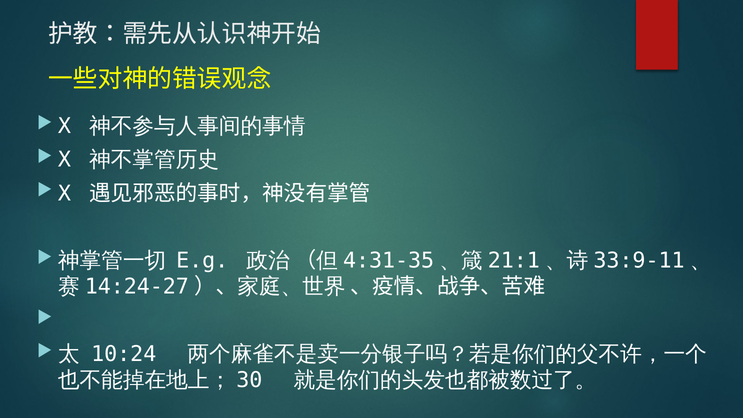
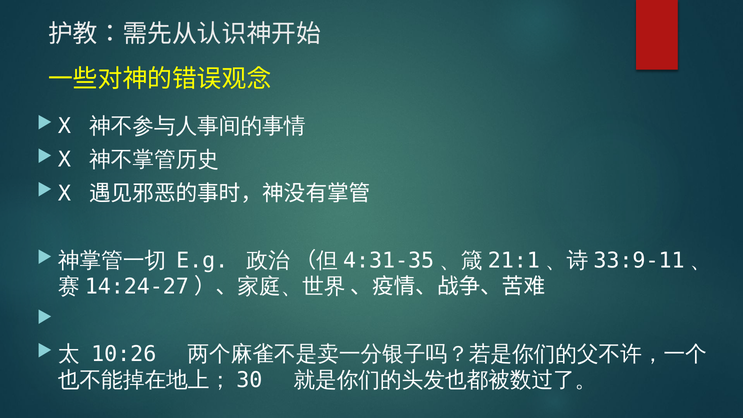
10:24: 10:24 -> 10:26
